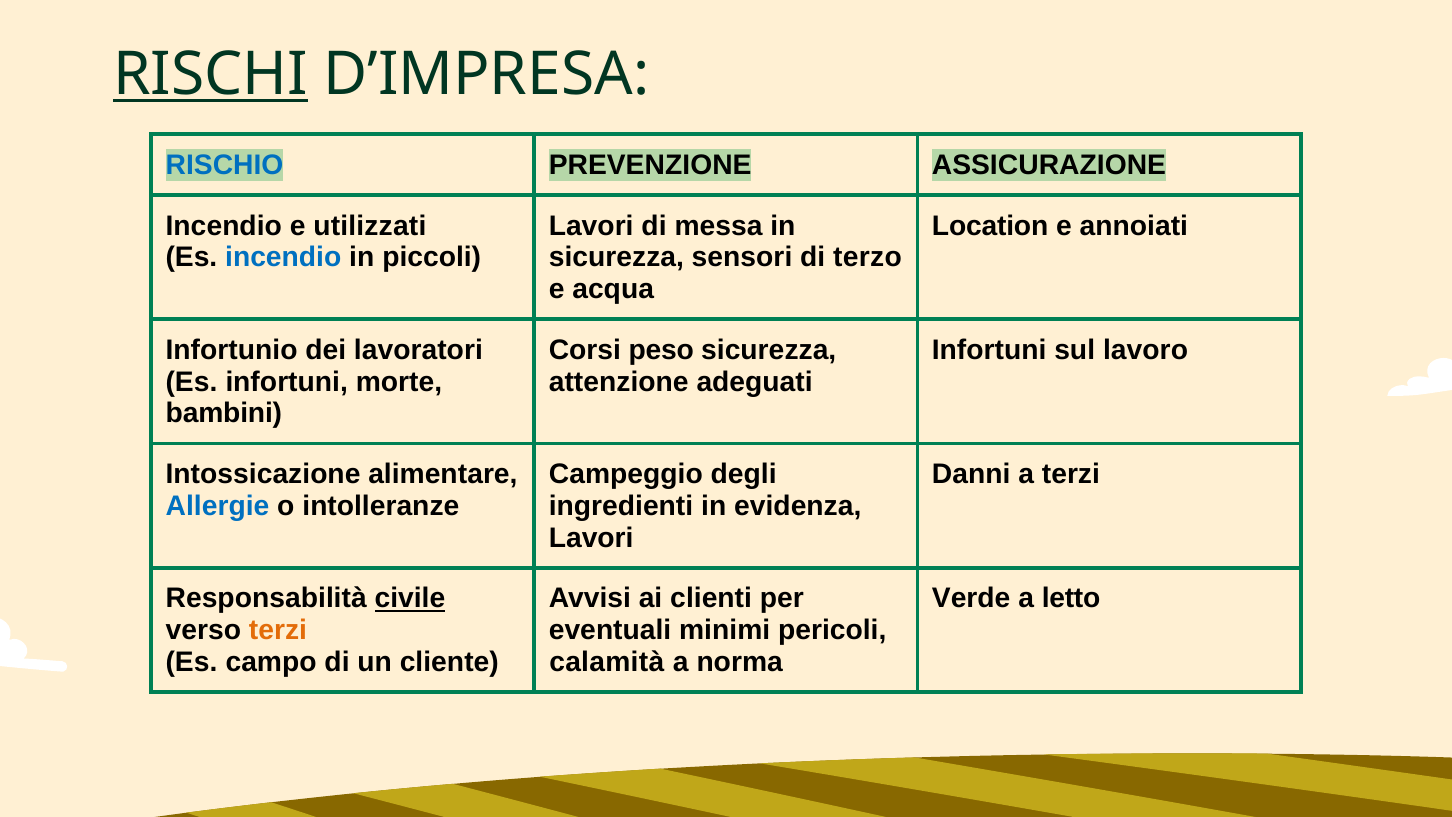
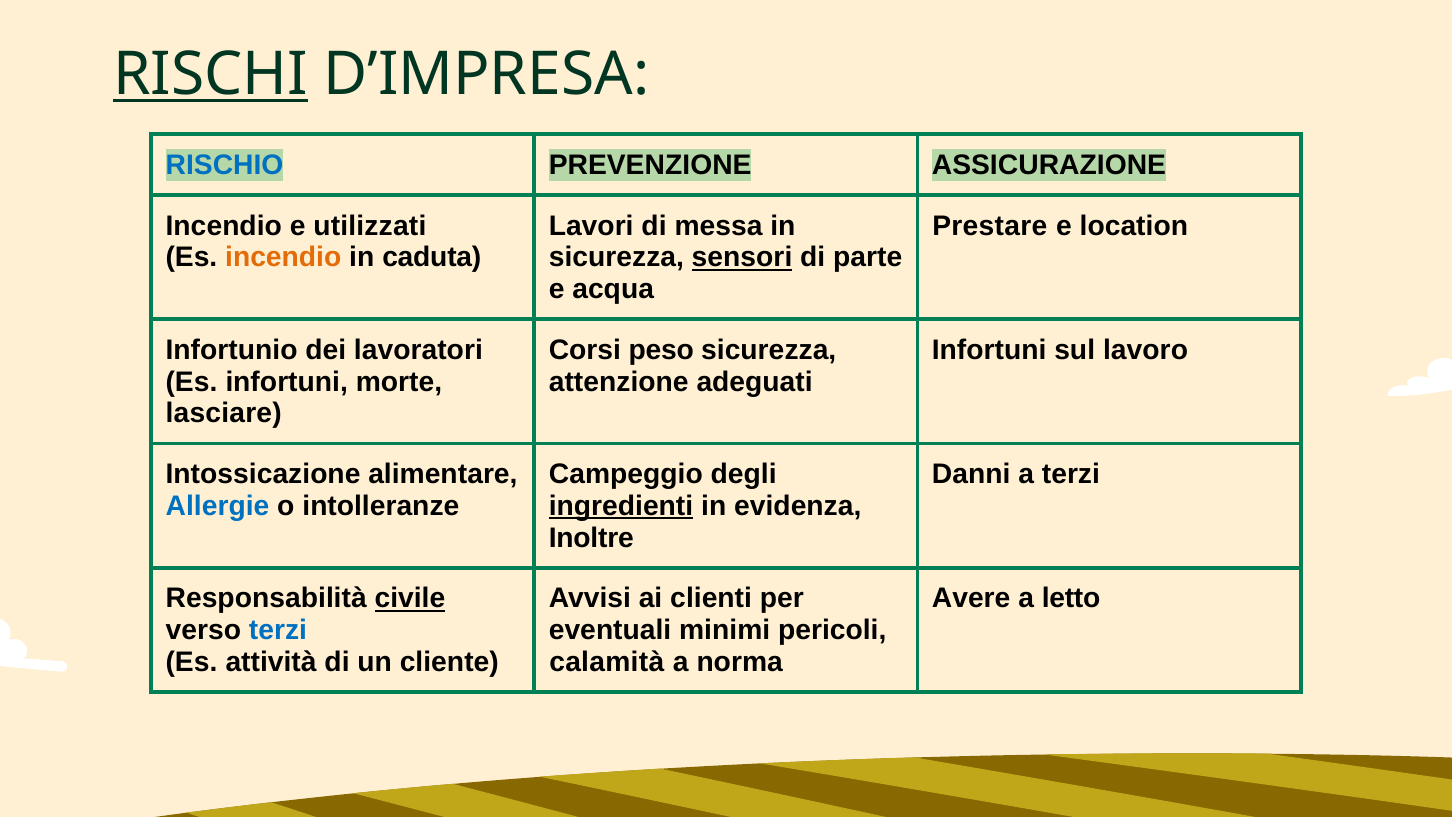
Location: Location -> Prestare
annoiati: annoiati -> location
incendio at (283, 258) colour: blue -> orange
piccoli: piccoli -> caduta
sensori underline: none -> present
terzo: terzo -> parte
bambini: bambini -> lasciare
ingredienti underline: none -> present
Lavori at (591, 538): Lavori -> Inoltre
Verde: Verde -> Avere
terzi at (278, 630) colour: orange -> blue
campo: campo -> attività
